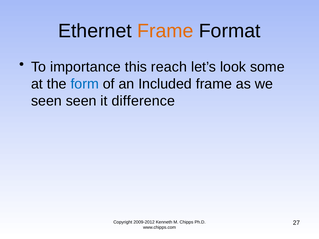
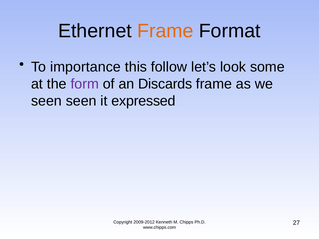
reach: reach -> follow
form colour: blue -> purple
Included: Included -> Discards
difference: difference -> expressed
